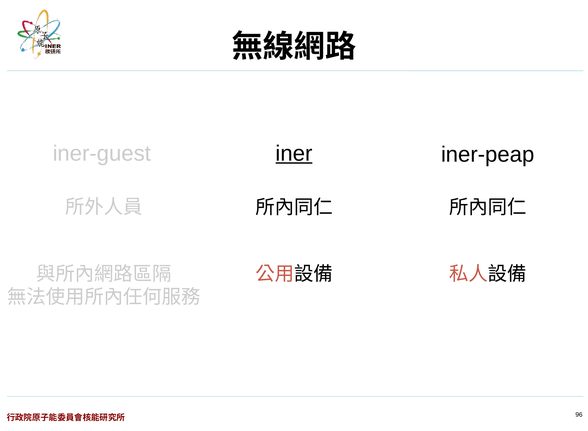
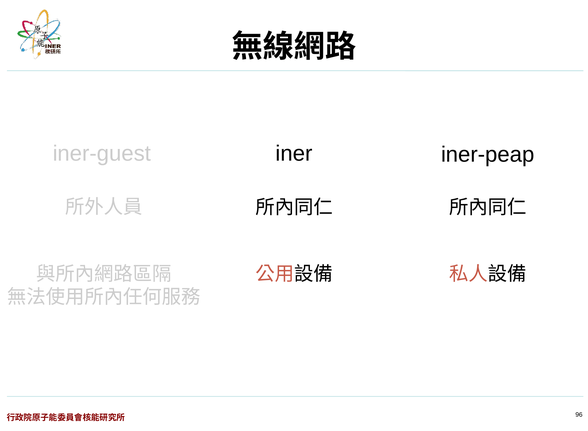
iner underline: present -> none
